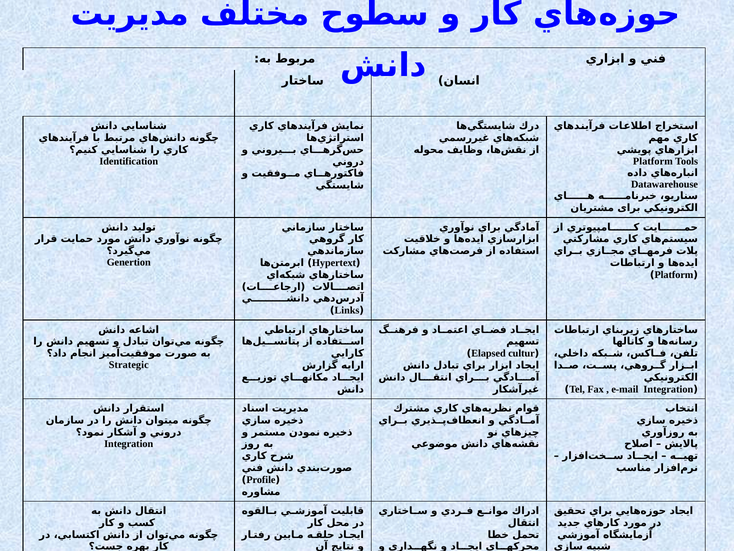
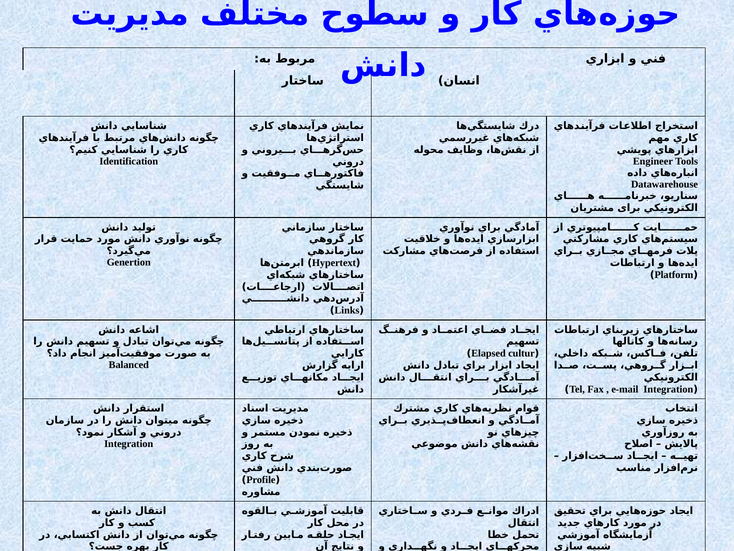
Platform at (653, 161): Platform -> Engineer
Strategic: Strategic -> Balanced
